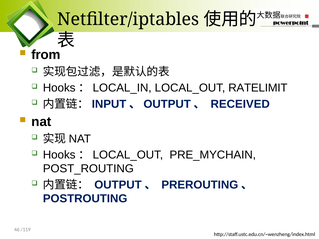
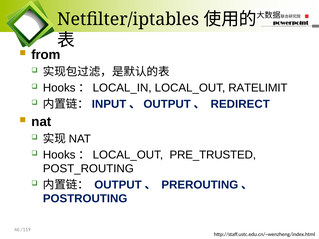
RECEIVED: RECEIVED -> REDIRECT
PRE_MYCHAIN: PRE_MYCHAIN -> PRE_TRUSTED
